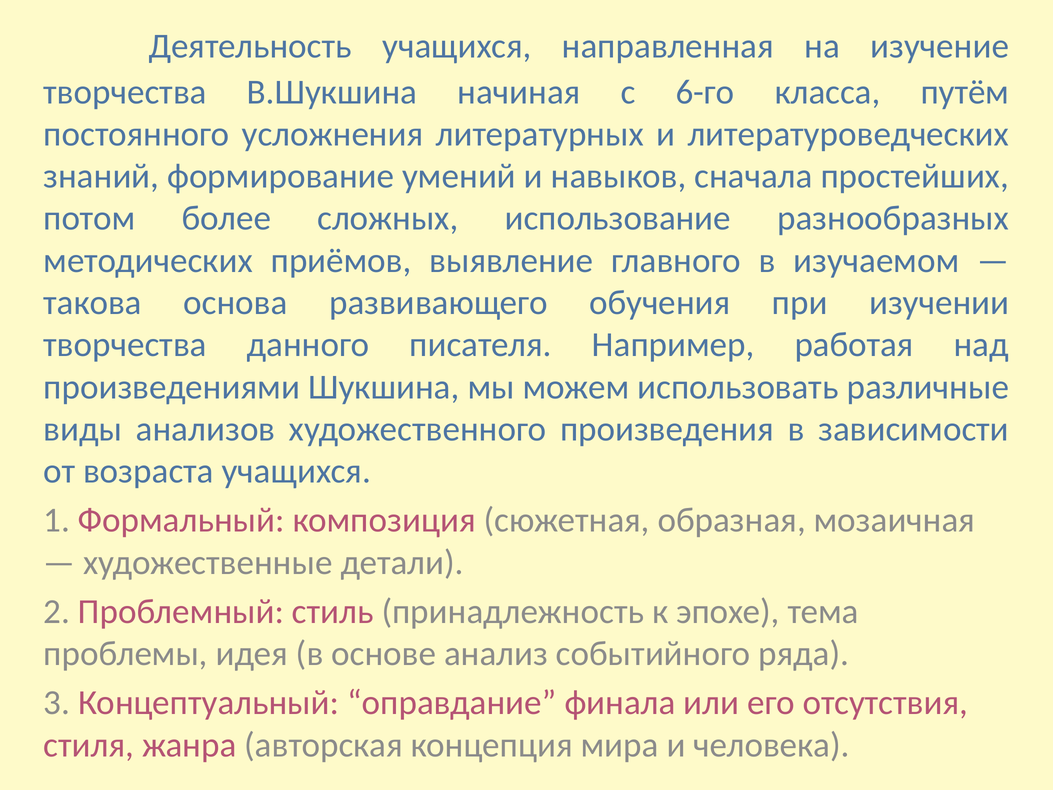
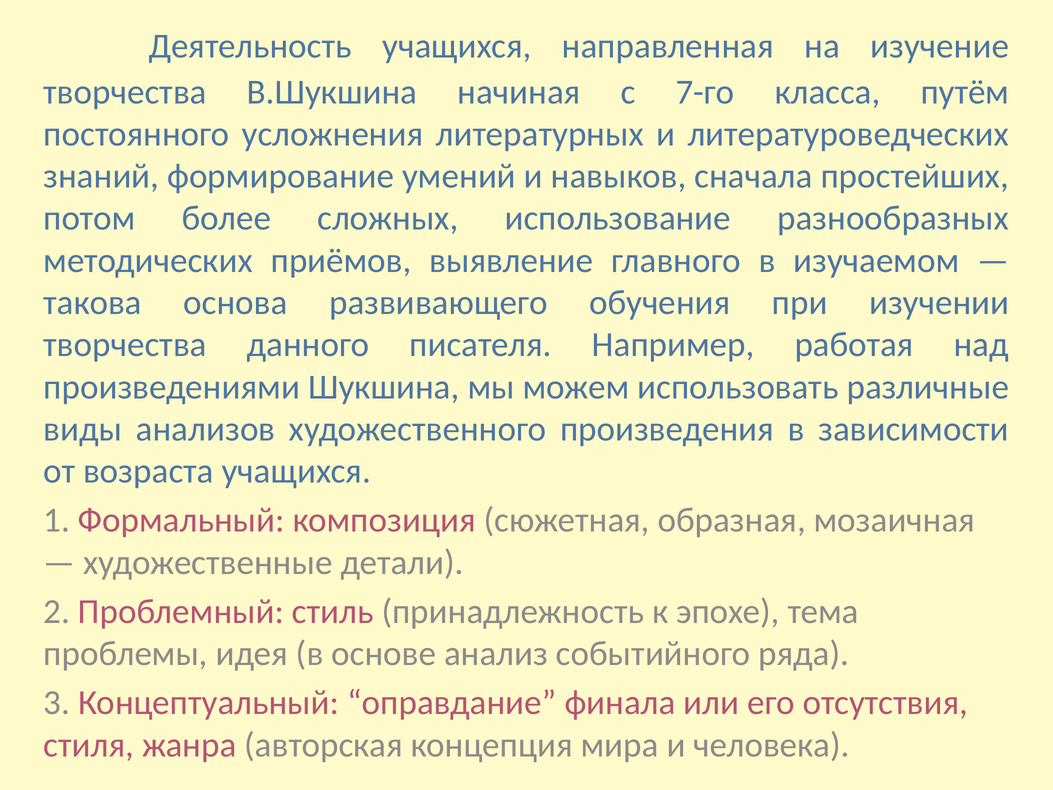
6-го: 6-го -> 7-го
